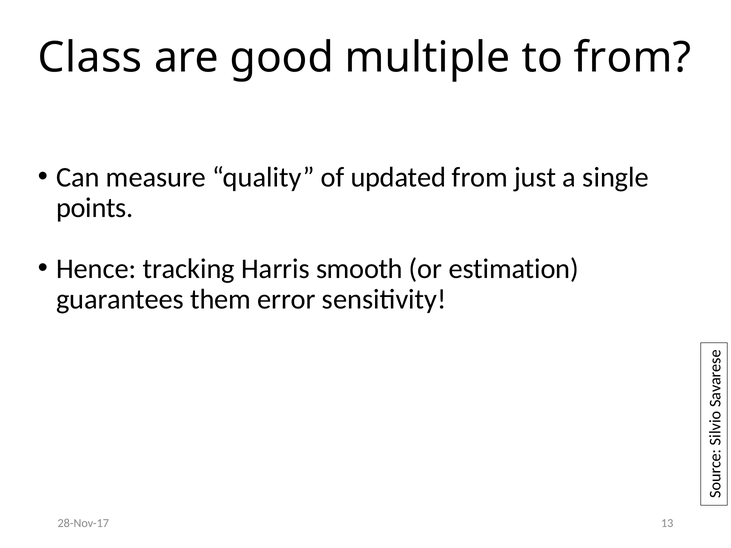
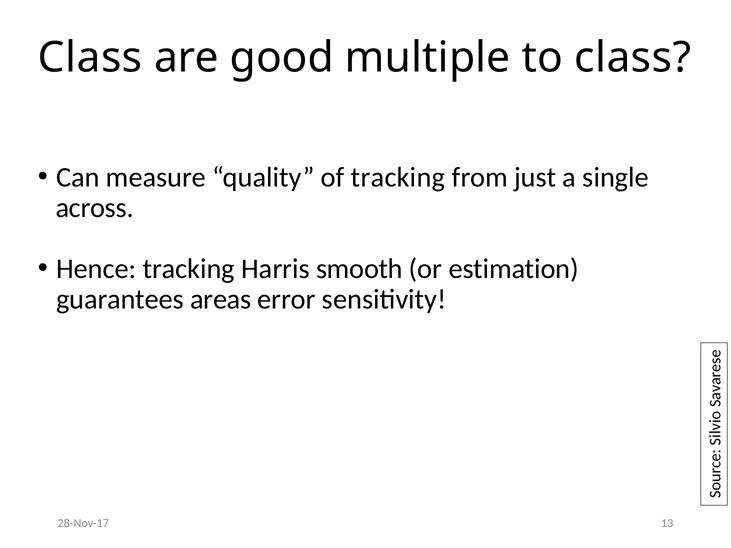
to from: from -> class
of updated: updated -> tracking
points: points -> across
them: them -> areas
